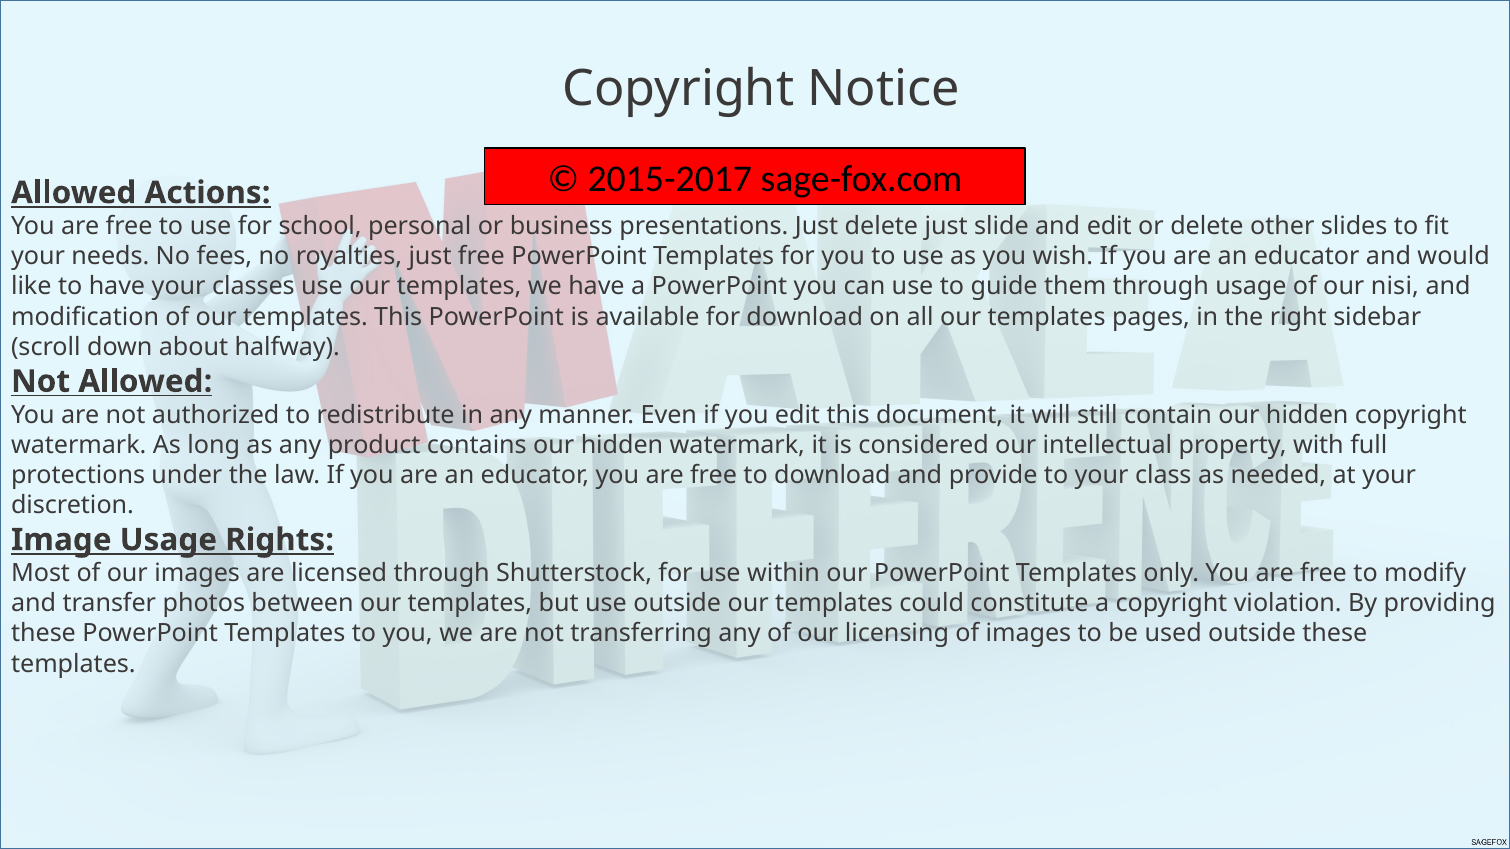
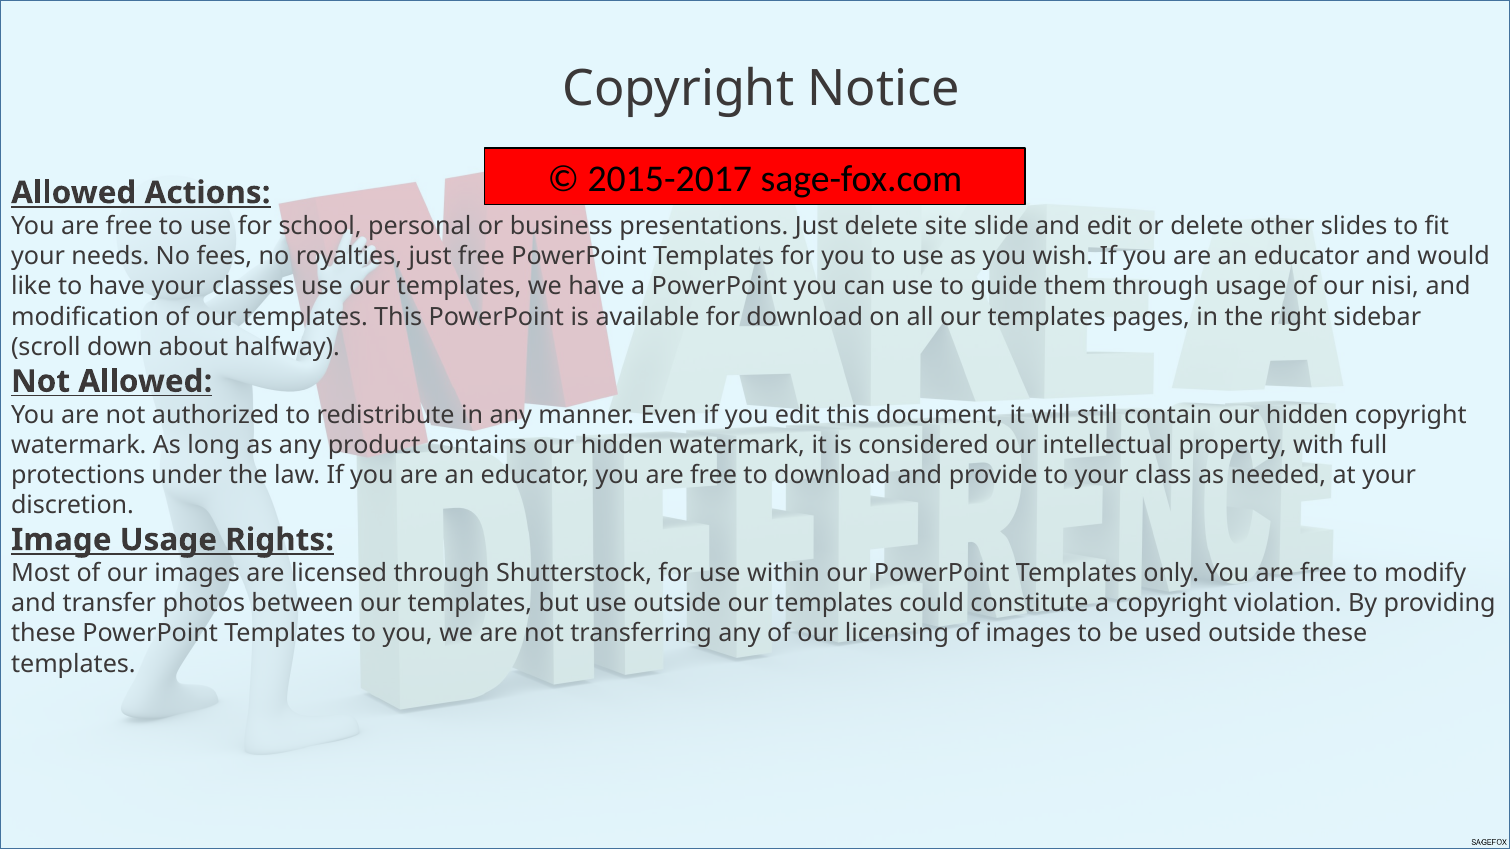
delete just: just -> site
